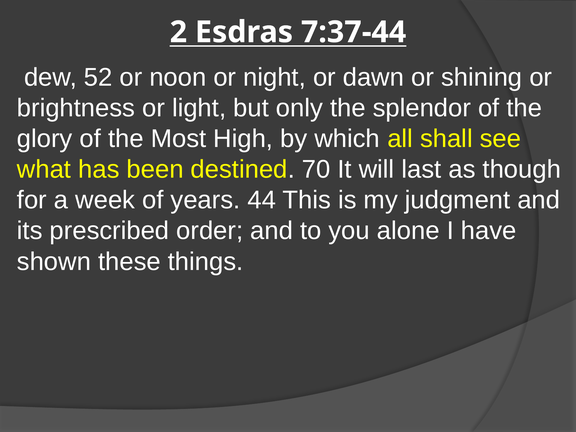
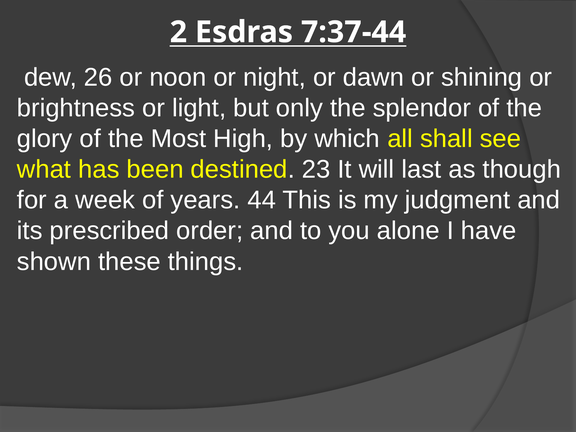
52: 52 -> 26
70: 70 -> 23
